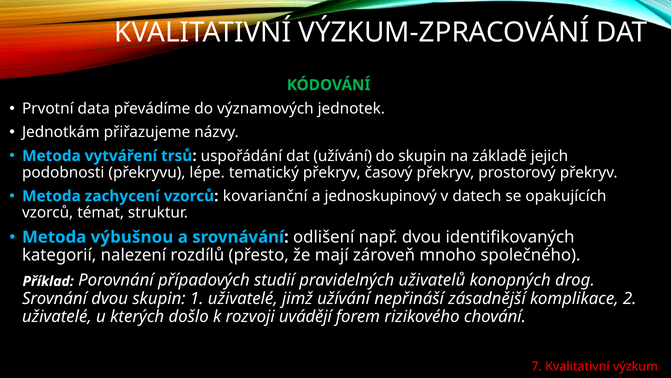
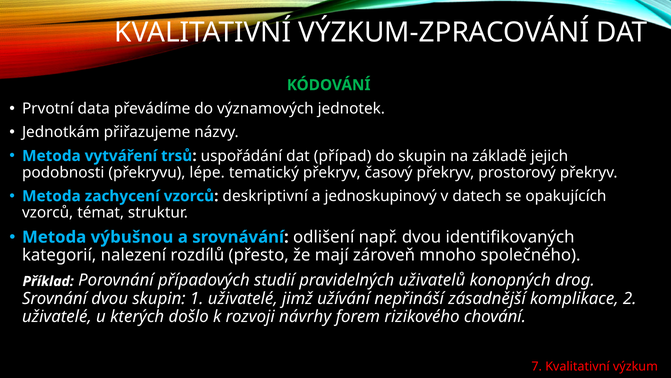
dat užívání: užívání -> případ
kovarianční: kovarianční -> deskriptivní
uvádějí: uvádějí -> návrhy
